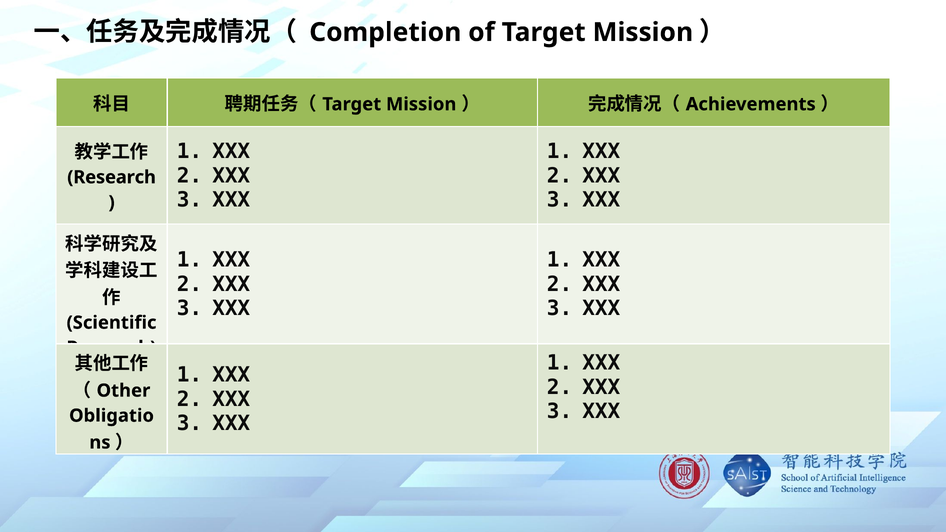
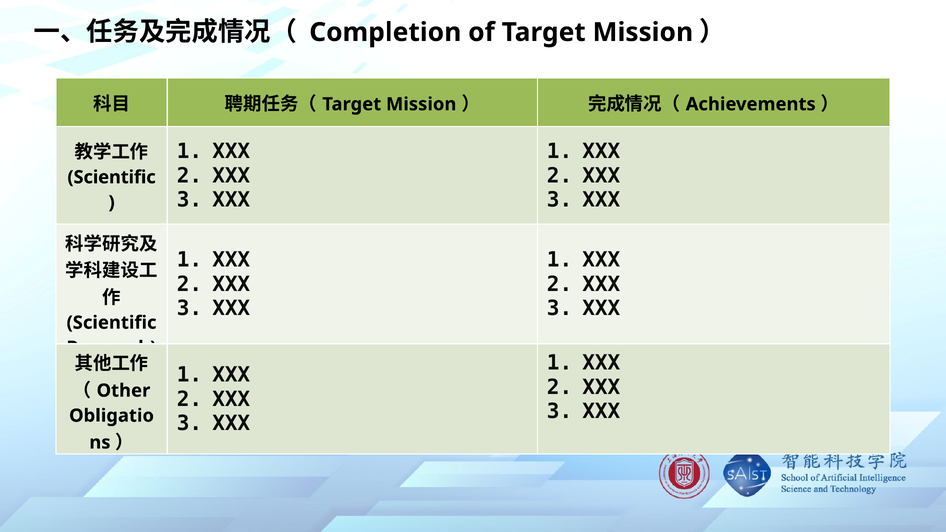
Research at (112, 177): Research -> Scientific
